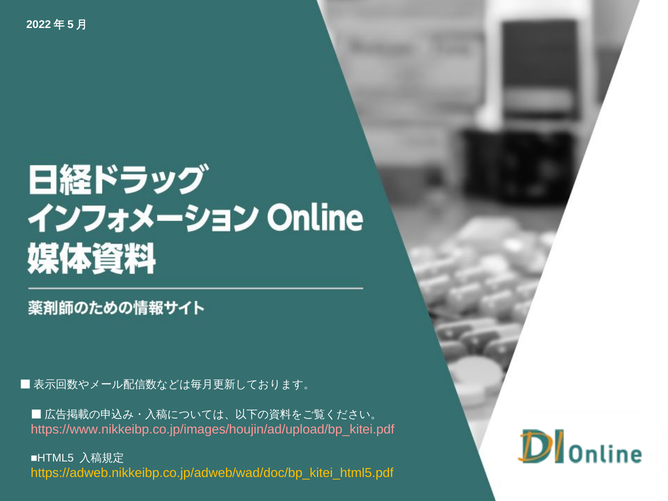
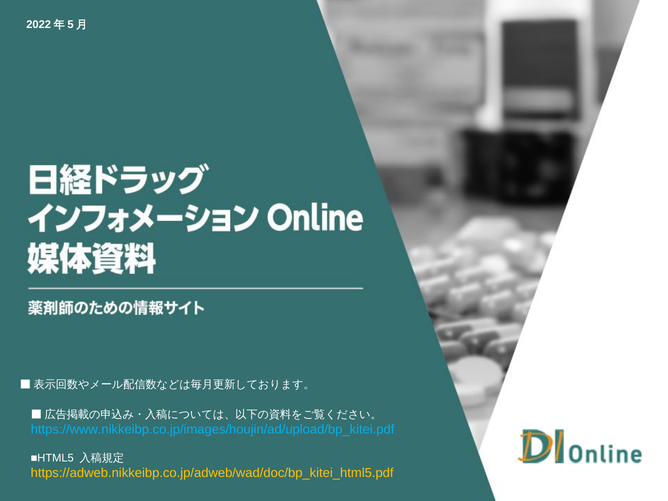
https://www.nikkeibp.co.jp/images/houjin/ad/upload/bp_kitei.pdf colour: pink -> light blue
